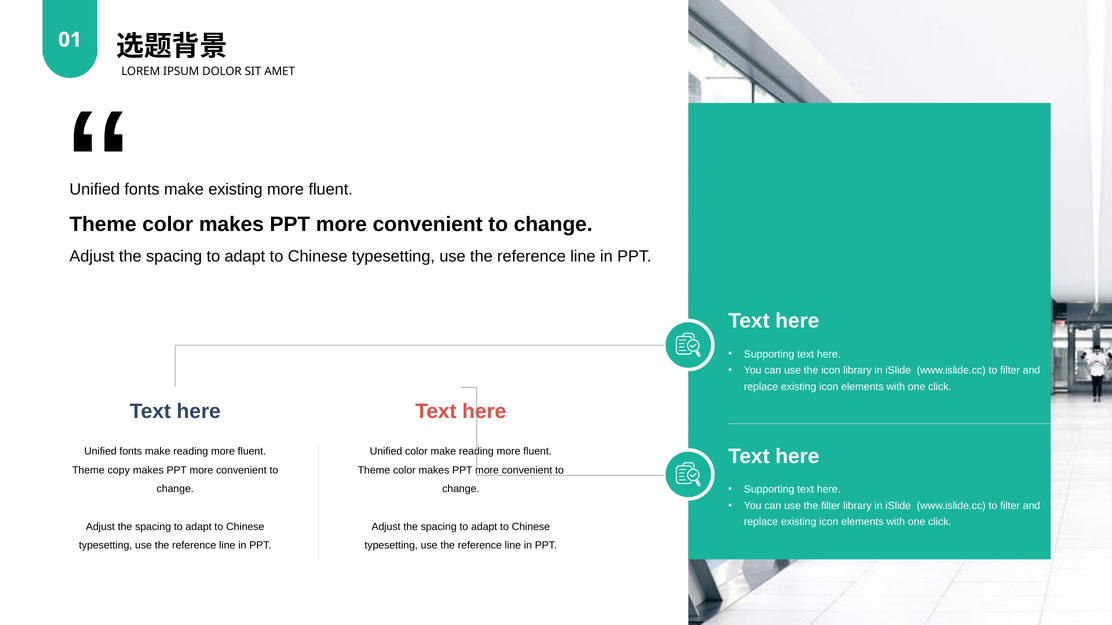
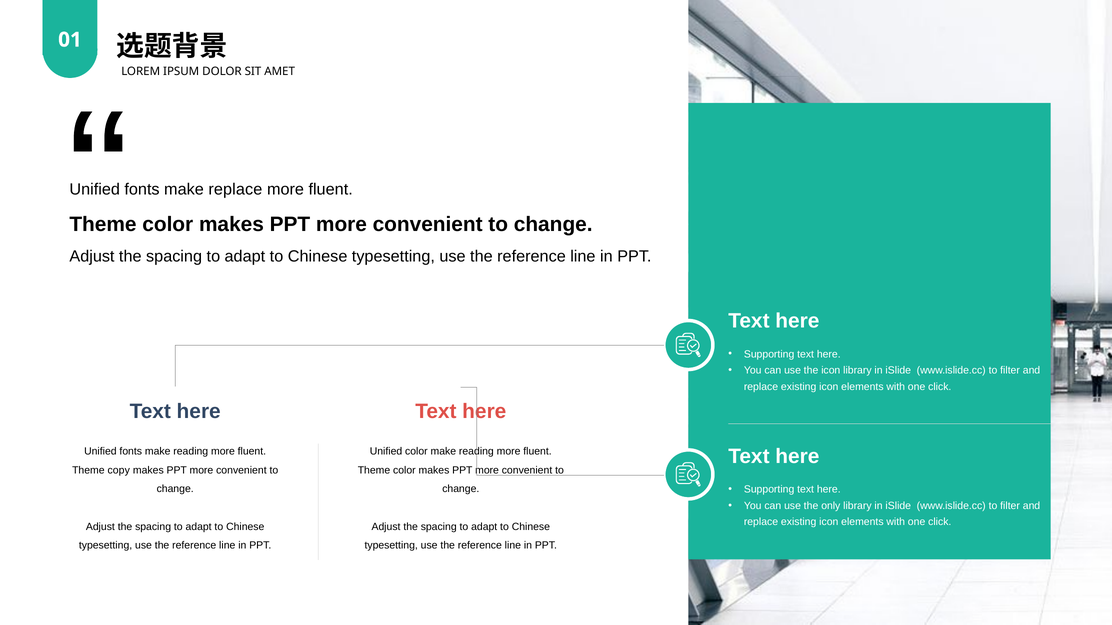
make existing: existing -> replace
the filter: filter -> only
